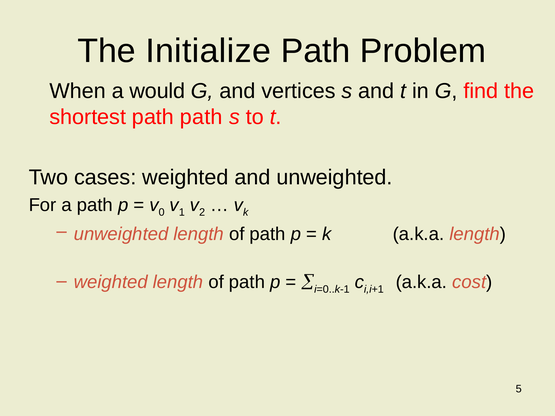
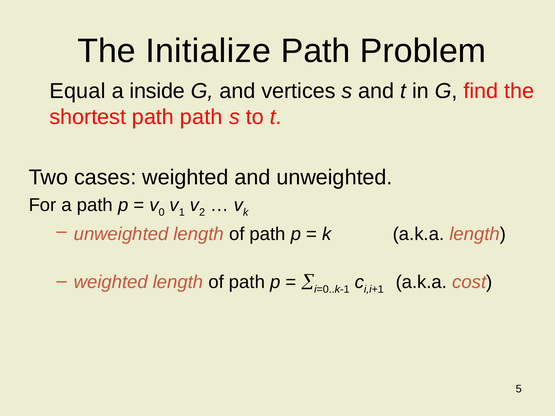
When: When -> Equal
would: would -> inside
